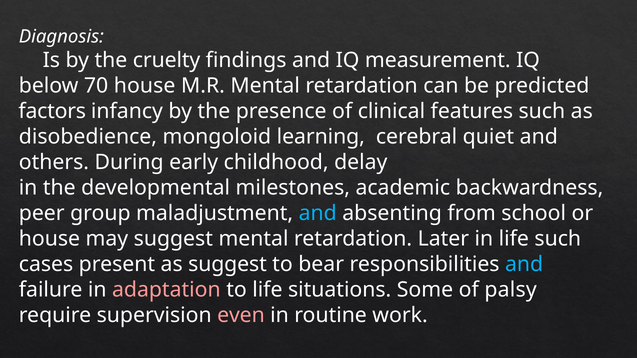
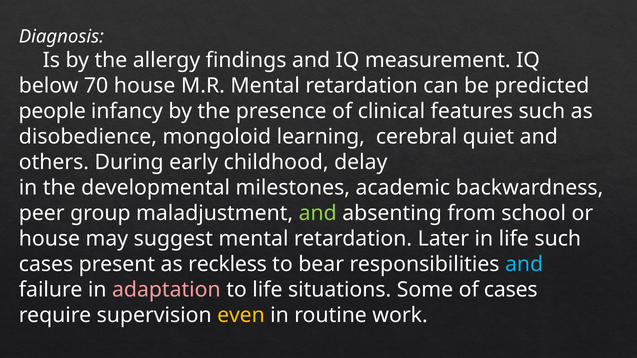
cruelty: cruelty -> allergy
factors: factors -> people
and at (318, 213) colour: light blue -> light green
as suggest: suggest -> reckless
of palsy: palsy -> cases
even colour: pink -> yellow
